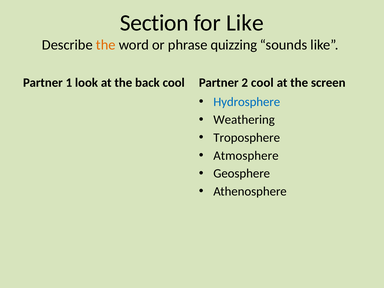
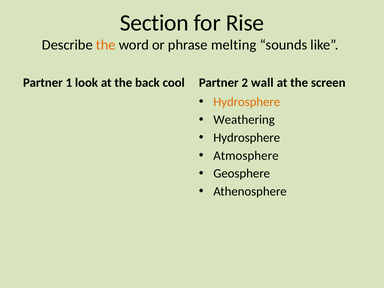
for Like: Like -> Rise
quizzing: quizzing -> melting
2 cool: cool -> wall
Hydrosphere at (247, 102) colour: blue -> orange
Troposphere at (247, 138): Troposphere -> Hydrosphere
